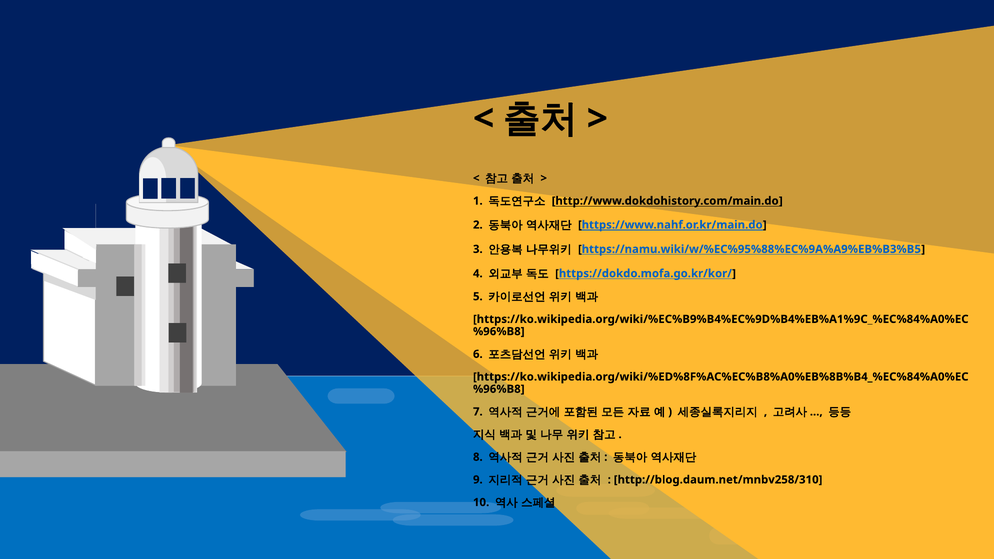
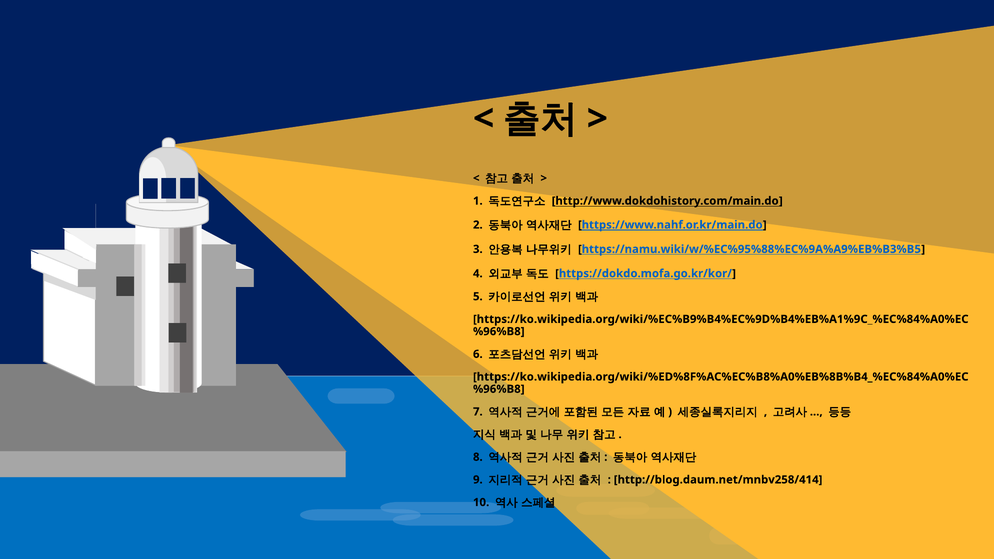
http://blog.daum.net/mnbv258/310: http://blog.daum.net/mnbv258/310 -> http://blog.daum.net/mnbv258/414
